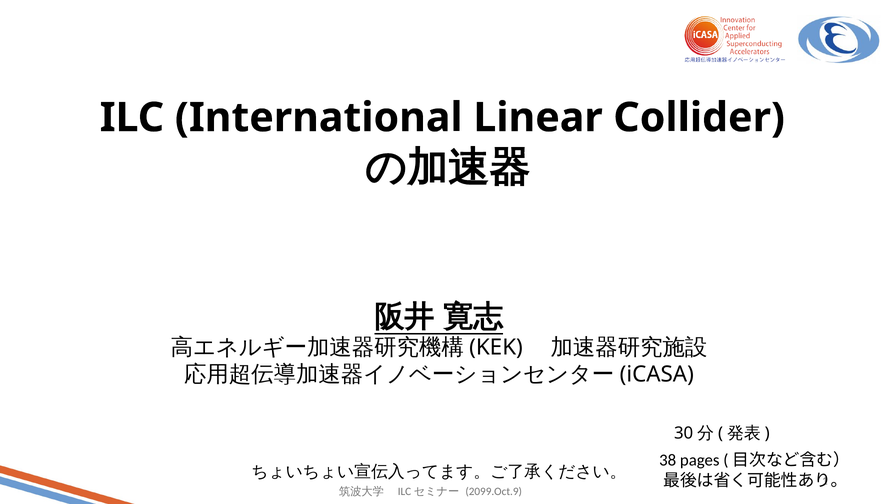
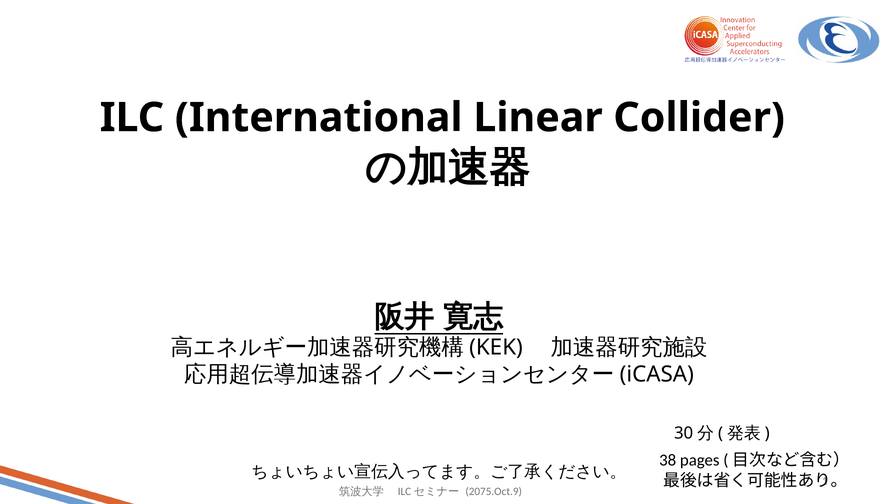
2099.Oct.9: 2099.Oct.9 -> 2075.Oct.9
